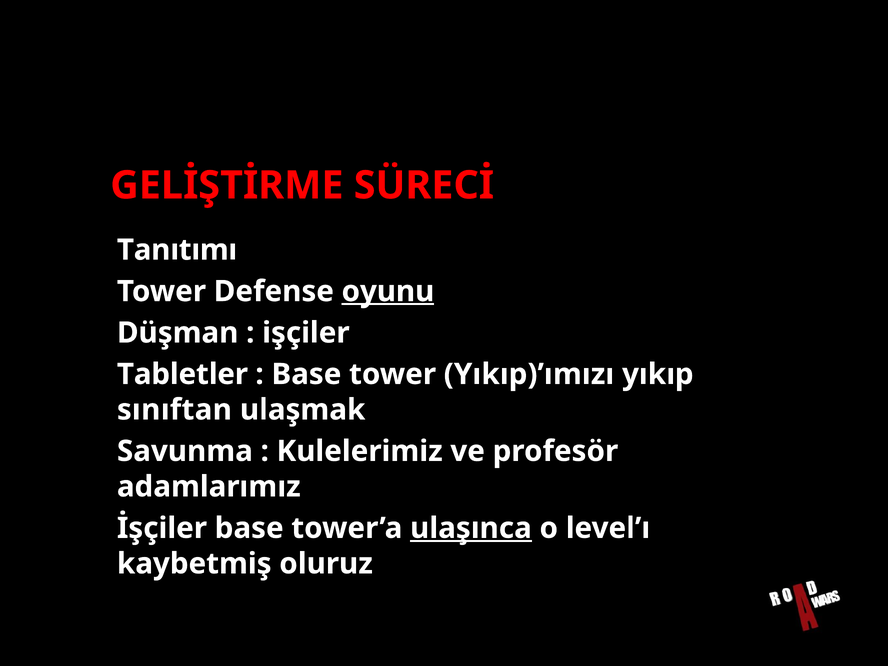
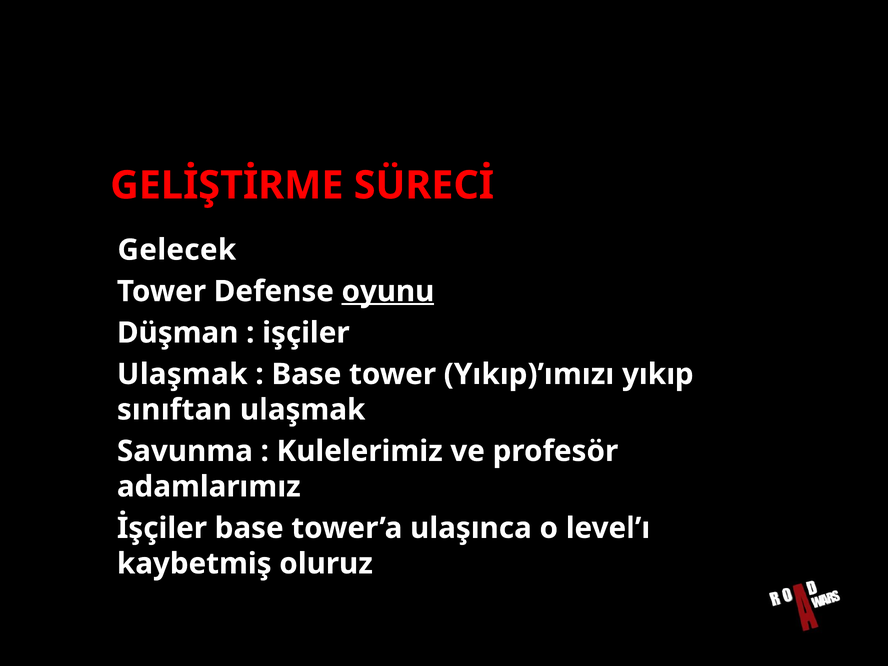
Tanıtımı: Tanıtımı -> Gelecek
Tabletler at (182, 374): Tabletler -> Ulaşmak
ulaşınca underline: present -> none
